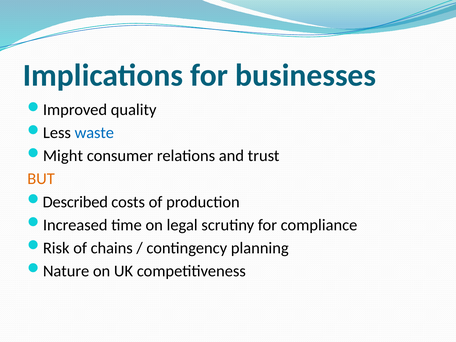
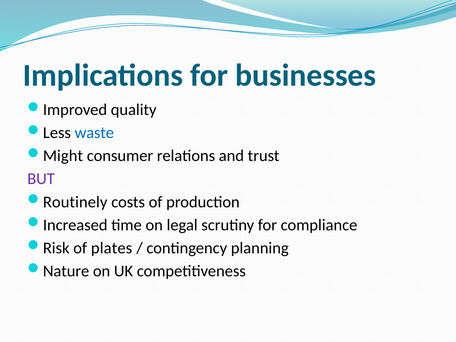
BUT colour: orange -> purple
Described: Described -> Routinely
chains: chains -> plates
